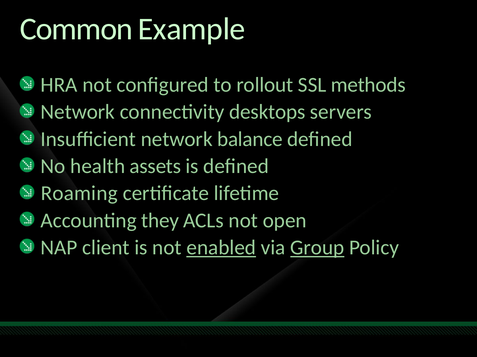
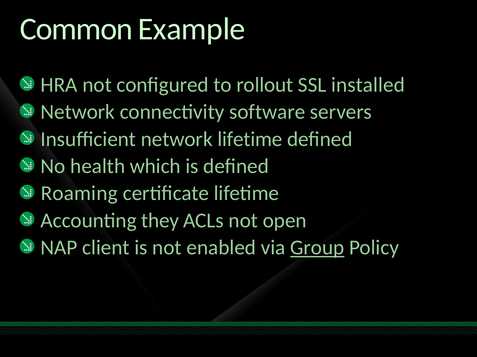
methods: methods -> installed
desktops: desktops -> software
network balance: balance -> lifetime
assets: assets -> which
enabled underline: present -> none
